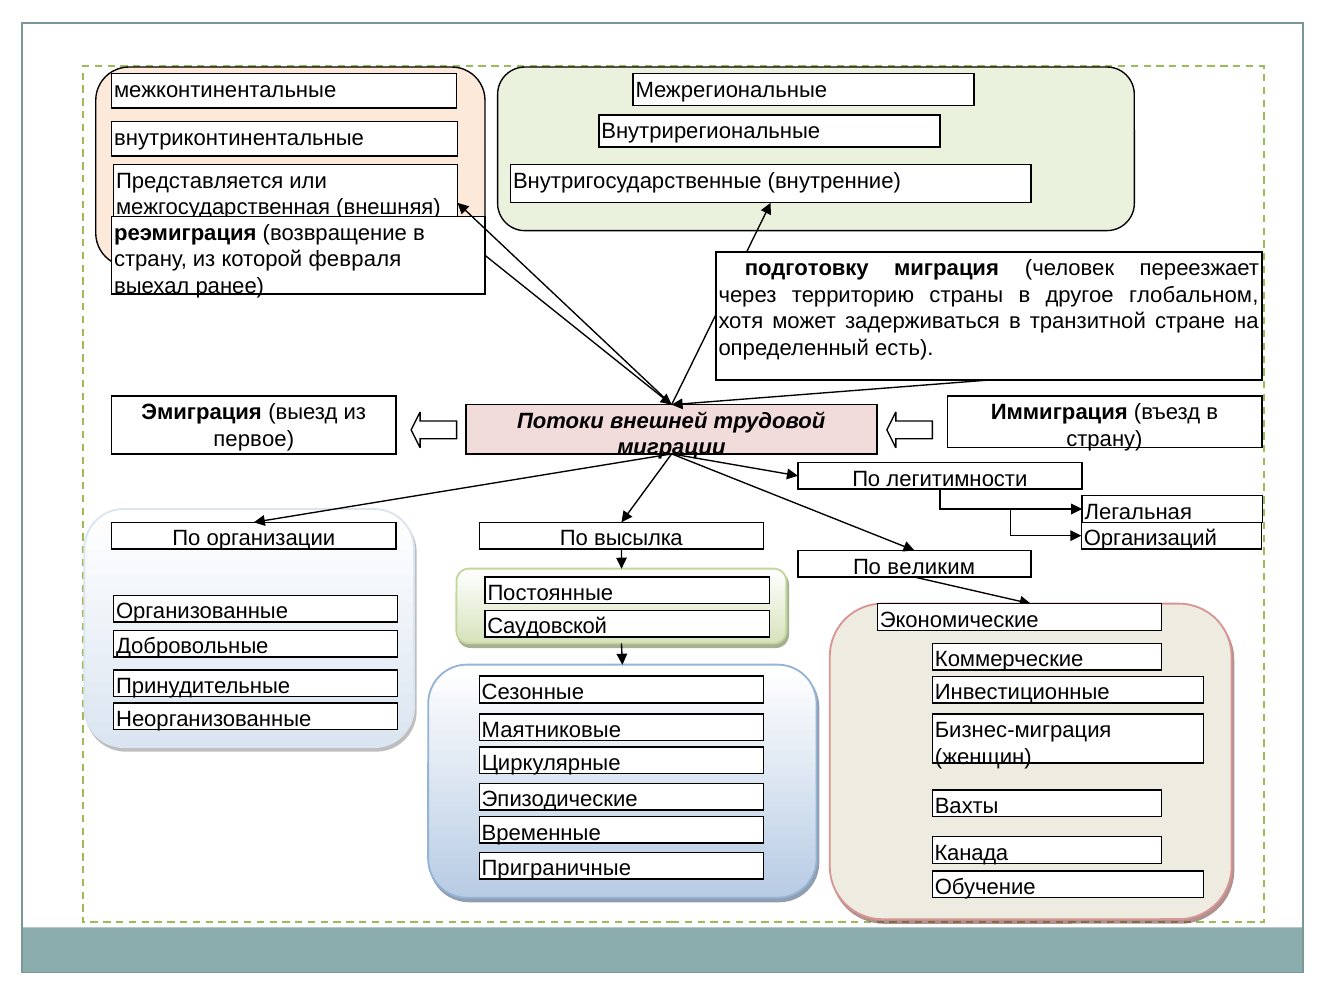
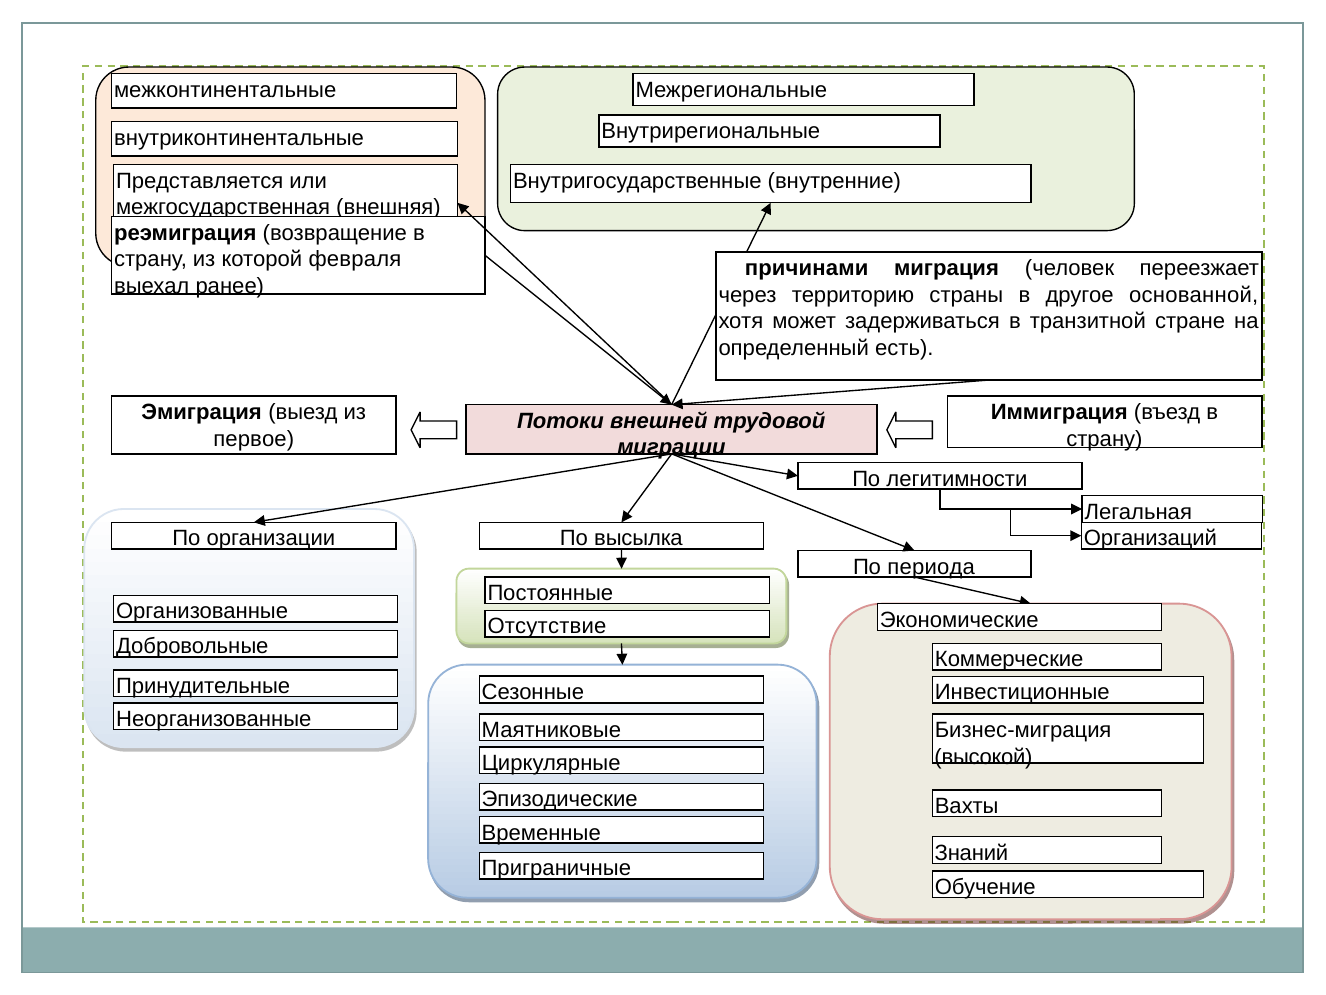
подготовку: подготовку -> причинами
глобальном: глобальном -> основанной
великим: великим -> периода
Саудовской: Саудовской -> Отсутствие
женщин: женщин -> высокой
Канада: Канада -> Знаний
